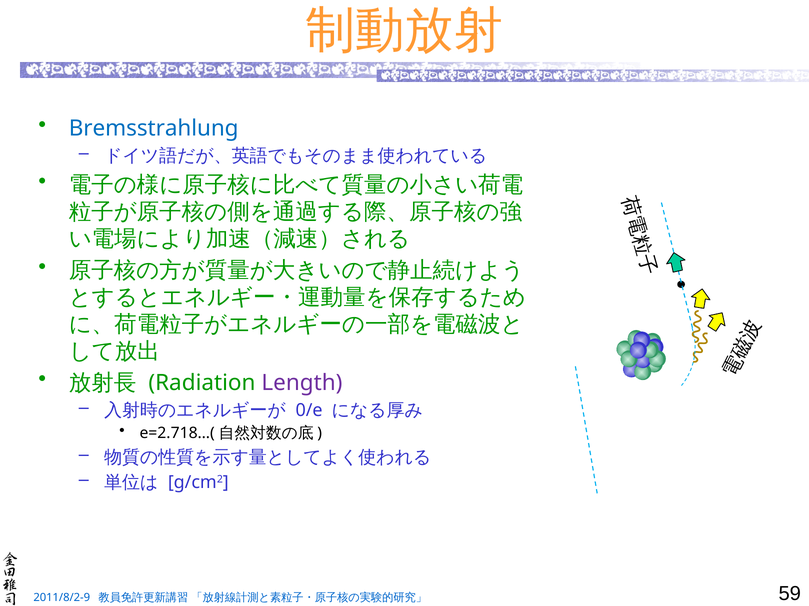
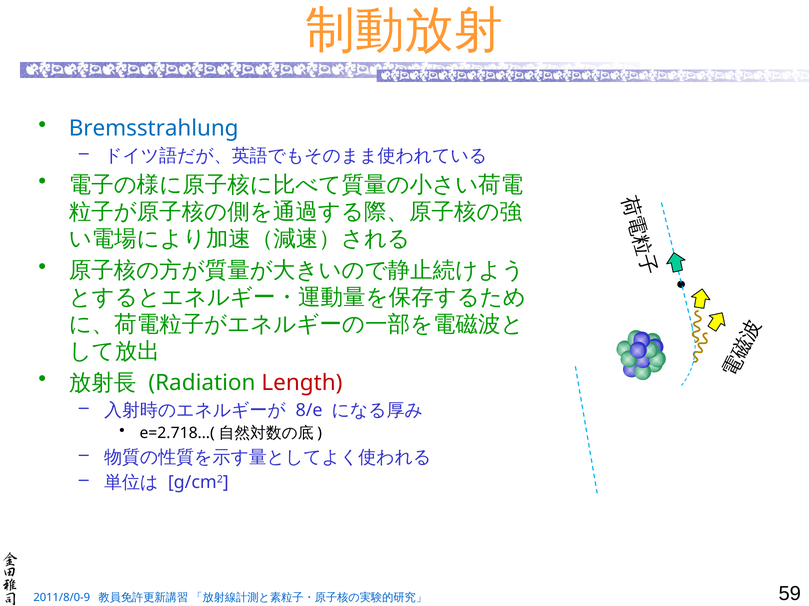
Length colour: purple -> red
0/e: 0/e -> 8/e
2011/8/2-9: 2011/8/2-9 -> 2011/8/0-9
